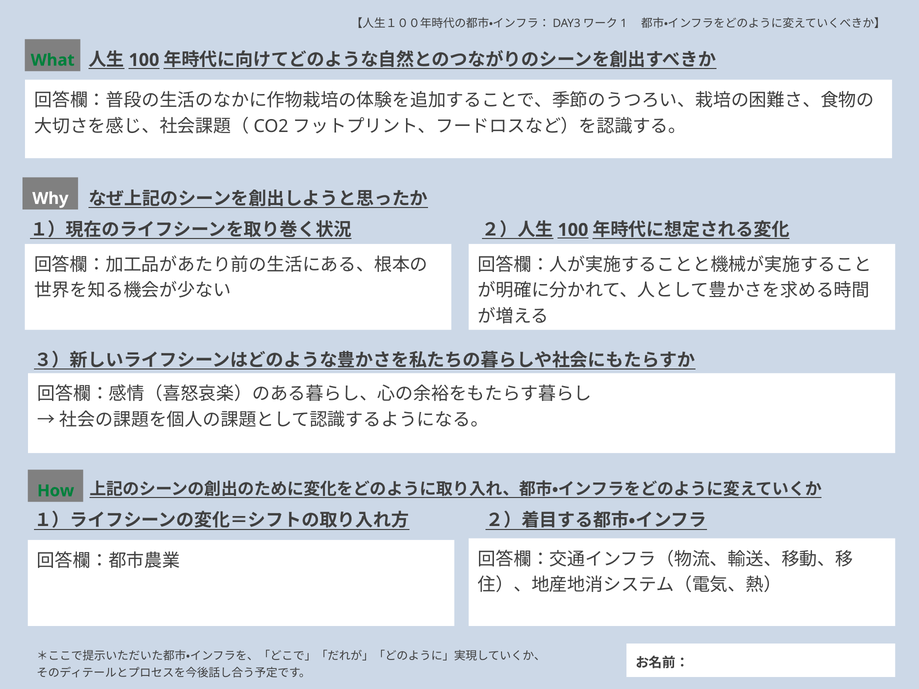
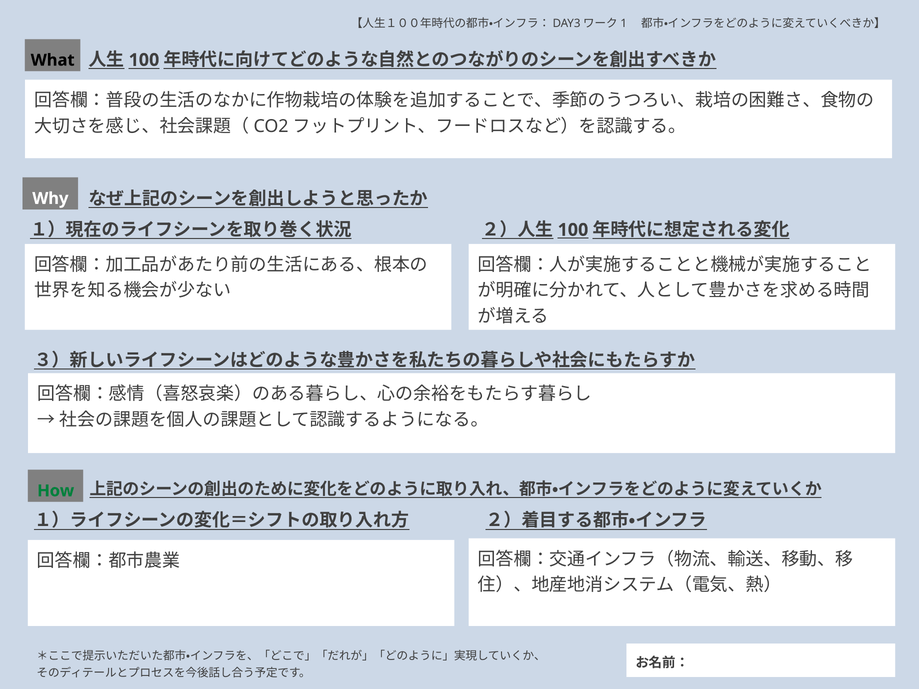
What colour: green -> black
